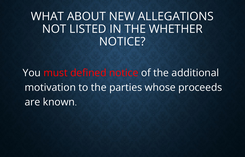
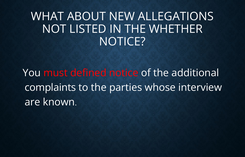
motivation: motivation -> complaints
proceeds: proceeds -> interview
